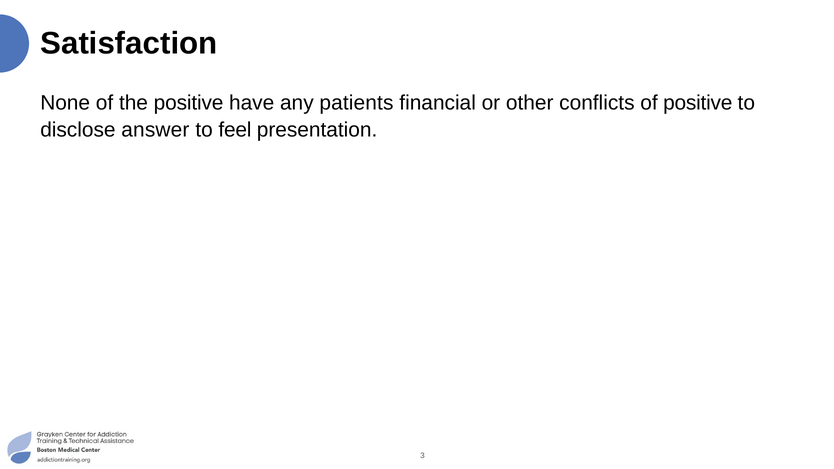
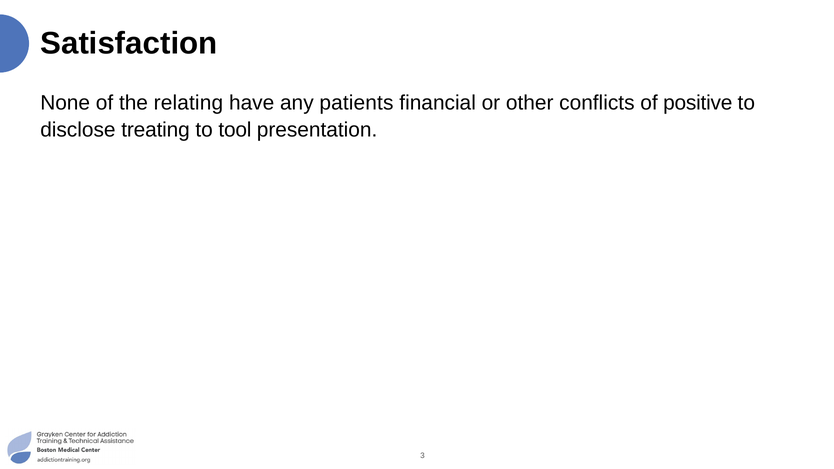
the positive: positive -> relating
answer: answer -> treating
feel: feel -> tool
